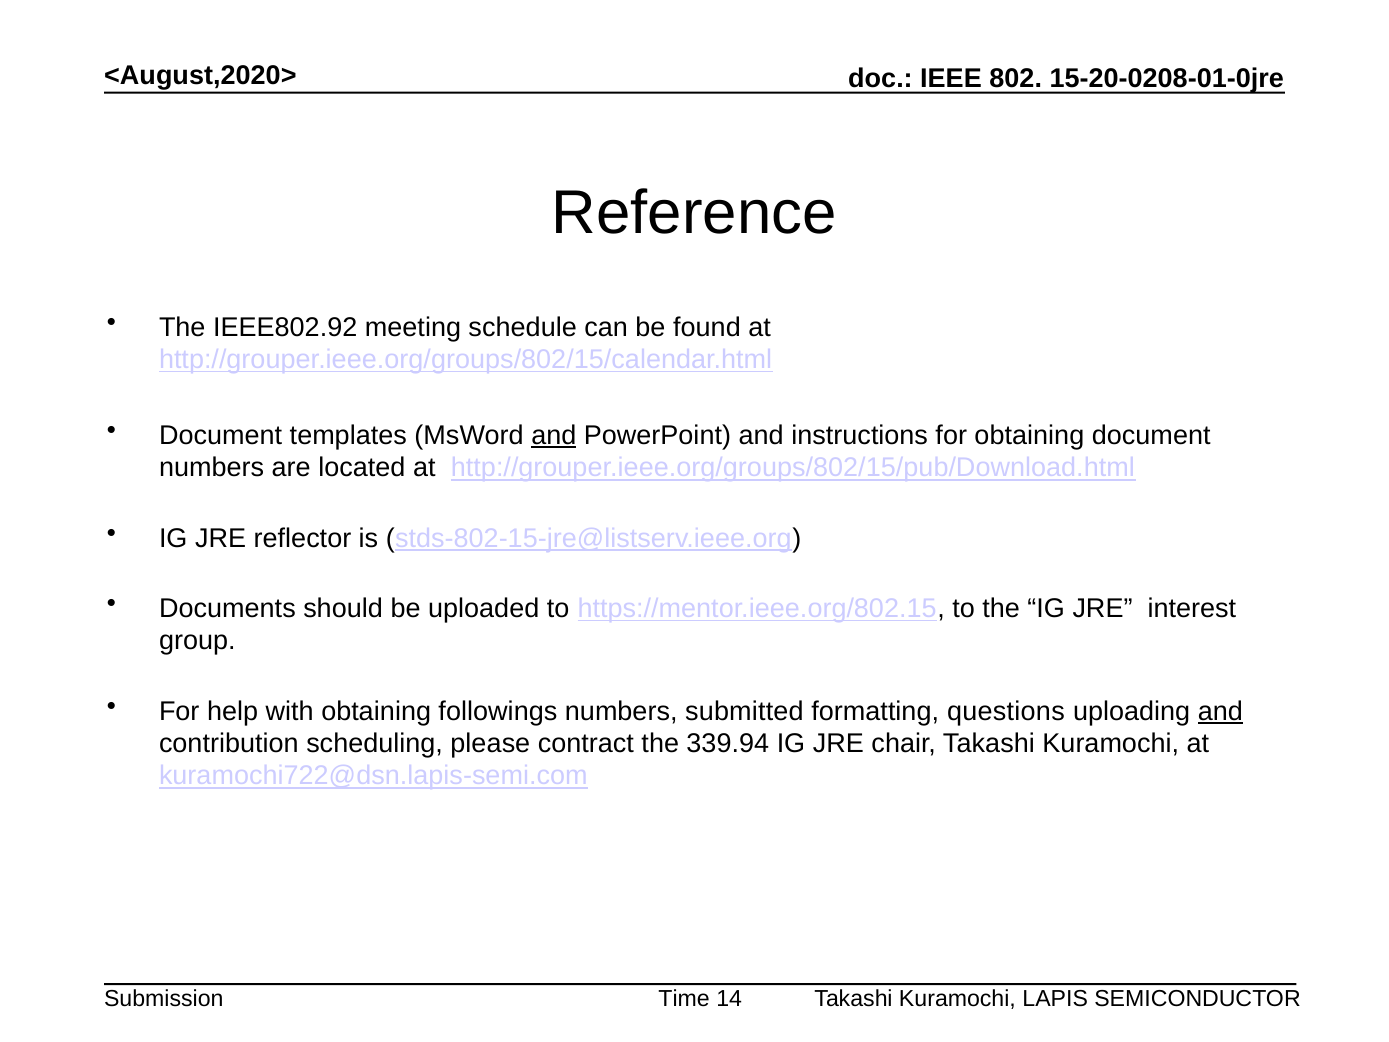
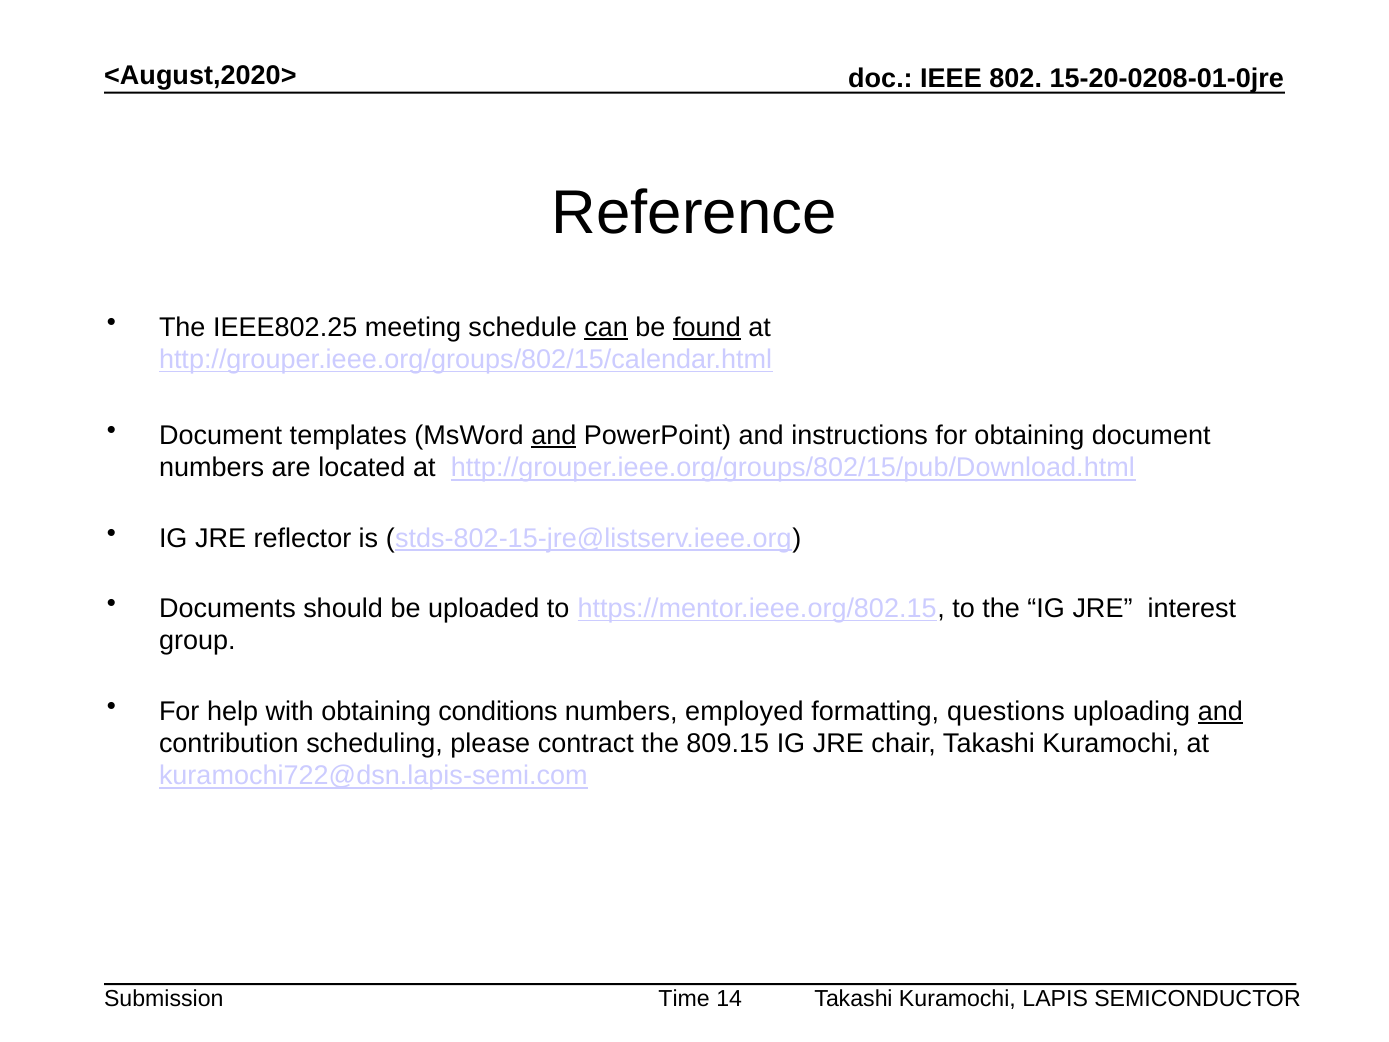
IEEE802.92: IEEE802.92 -> IEEE802.25
can underline: none -> present
found underline: none -> present
followings: followings -> conditions
submitted: submitted -> employed
339.94: 339.94 -> 809.15
